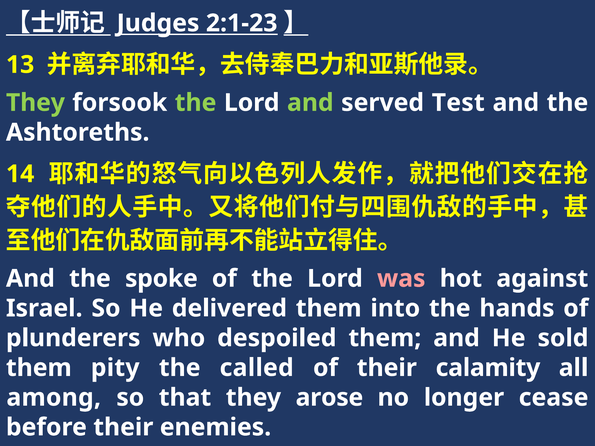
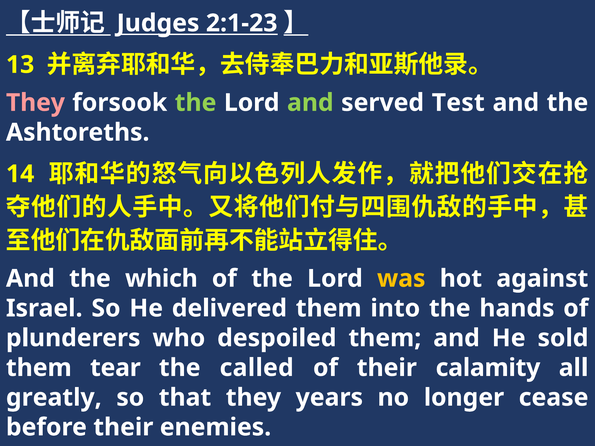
They at (35, 103) colour: light green -> pink
spoke: spoke -> which
was colour: pink -> yellow
pity: pity -> tear
among: among -> greatly
arose: arose -> years
